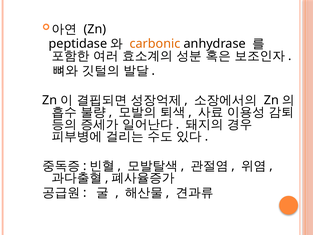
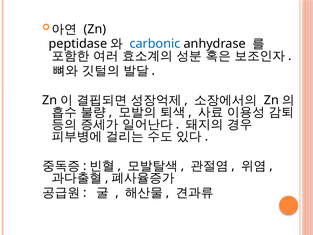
carbonic colour: orange -> blue
